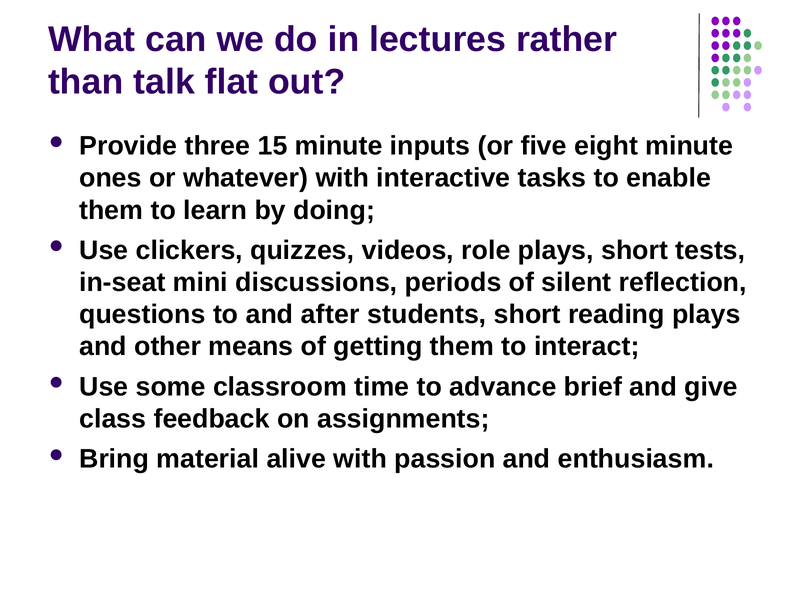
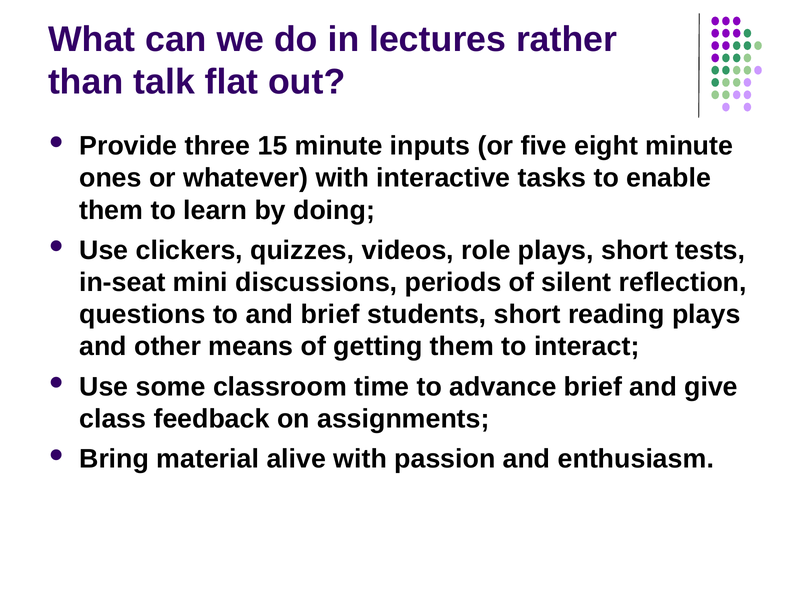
and after: after -> brief
